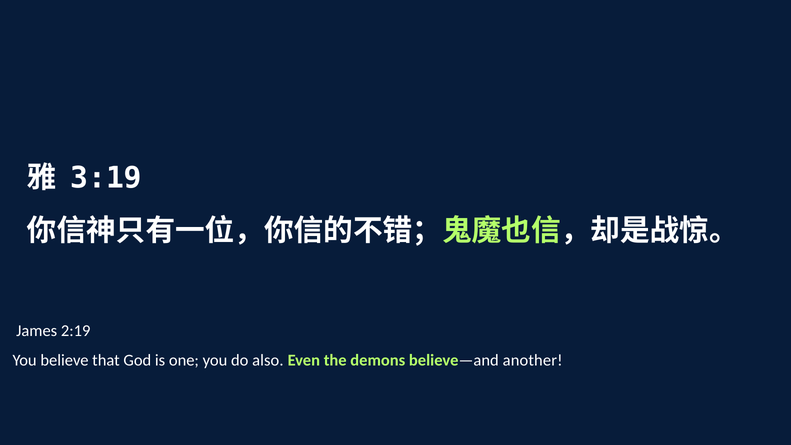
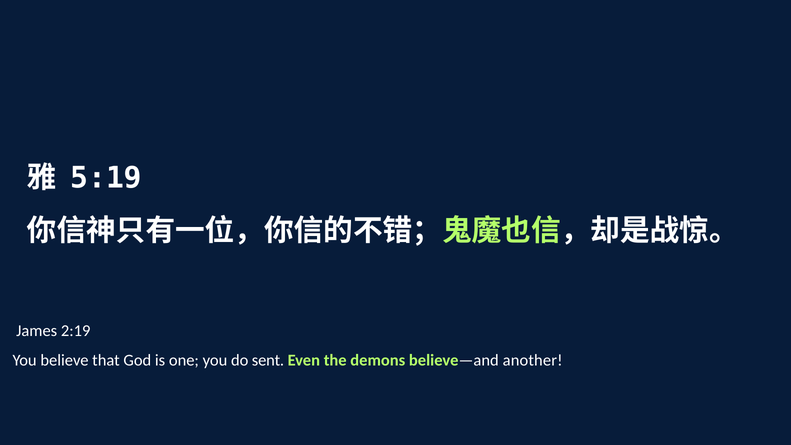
3:19: 3:19 -> 5:19
also: also -> sent
